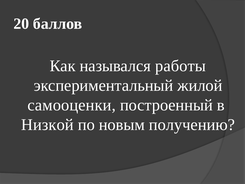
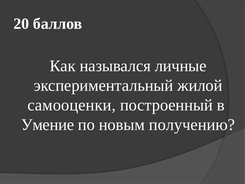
работы: работы -> личные
Низкой: Низкой -> Умение
